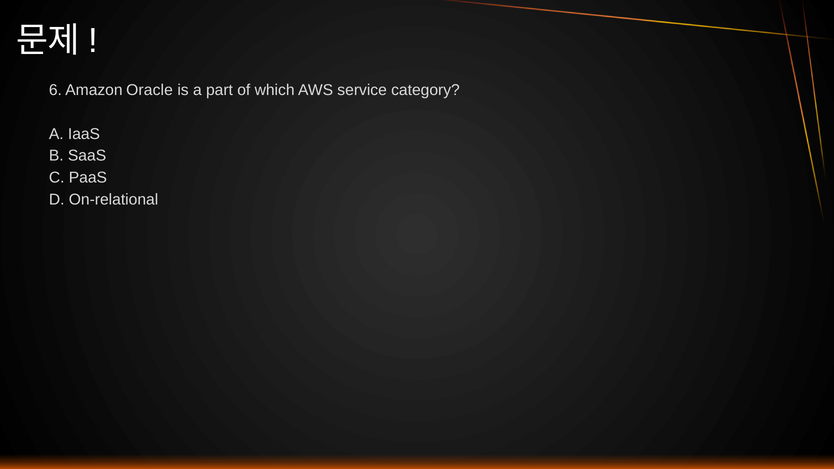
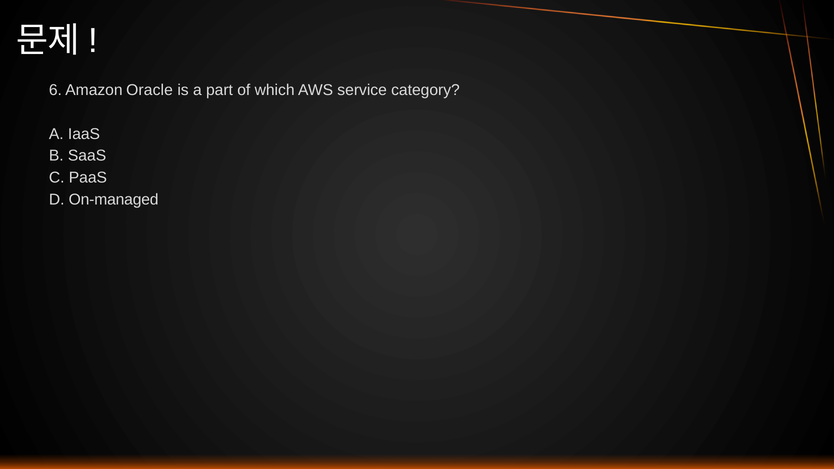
On-relational: On-relational -> On-managed
